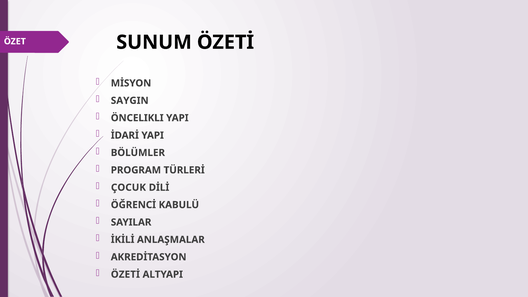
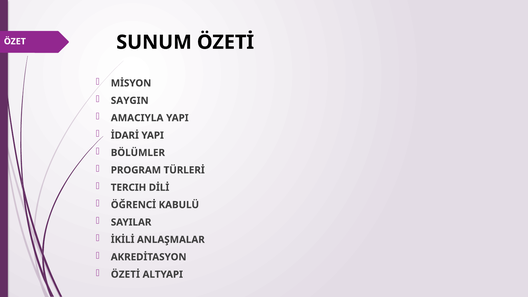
ÖNCELIKLI: ÖNCELIKLI -> AMACIYLA
ÇOCUK: ÇOCUK -> TERCIH
